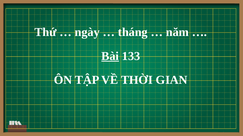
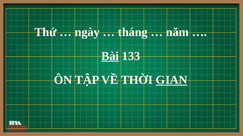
GIAN underline: none -> present
